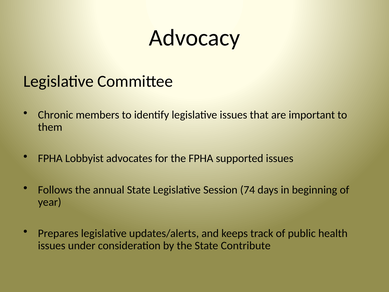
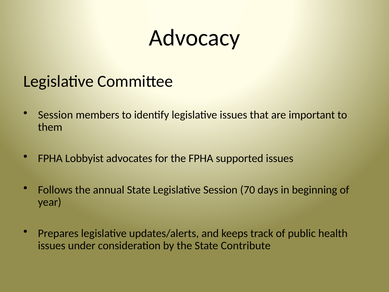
Chronic at (56, 115): Chronic -> Session
74: 74 -> 70
